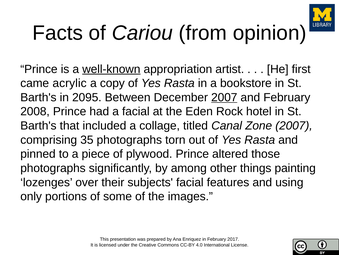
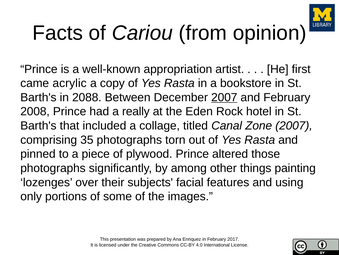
well-known underline: present -> none
2095: 2095 -> 2088
a facial: facial -> really
